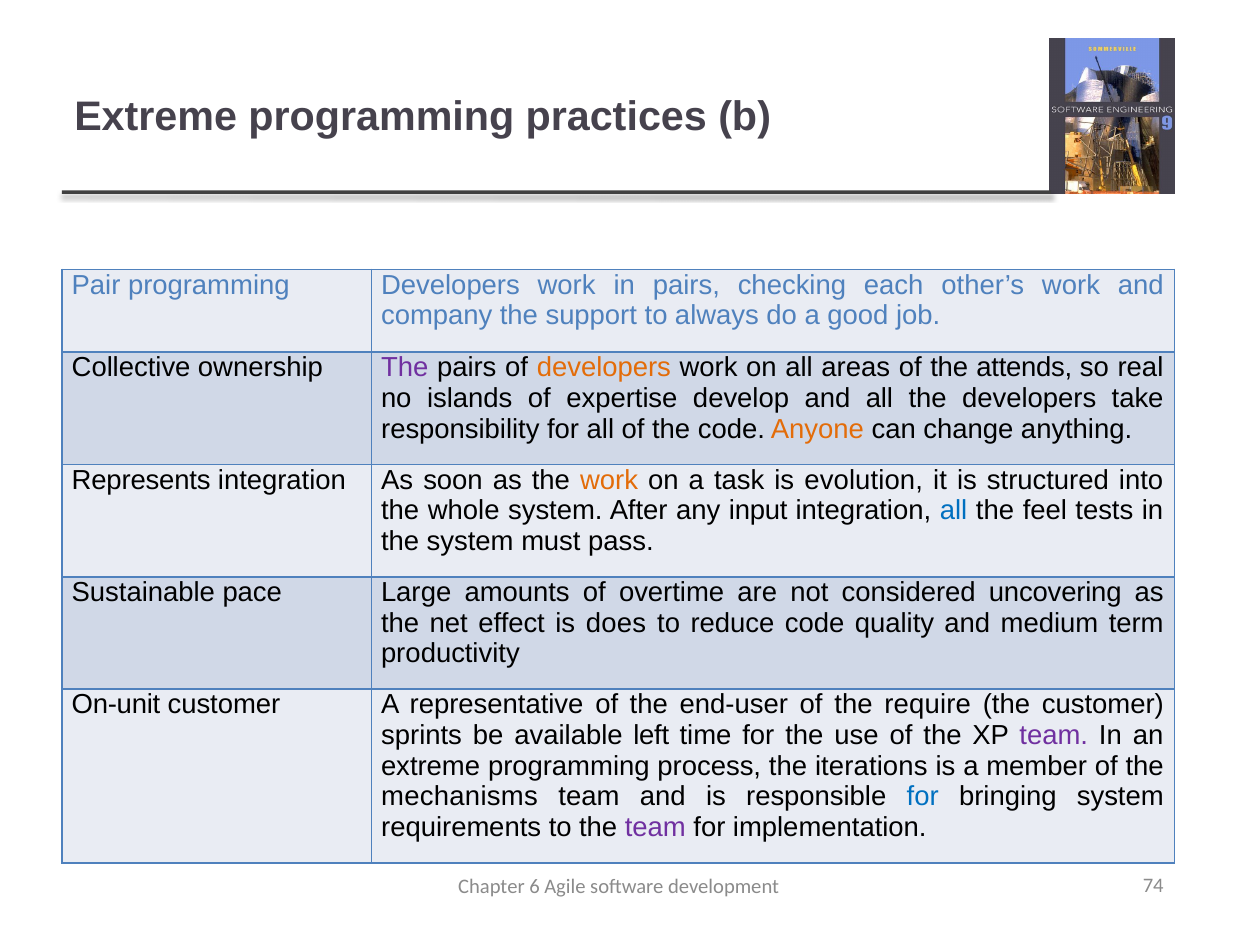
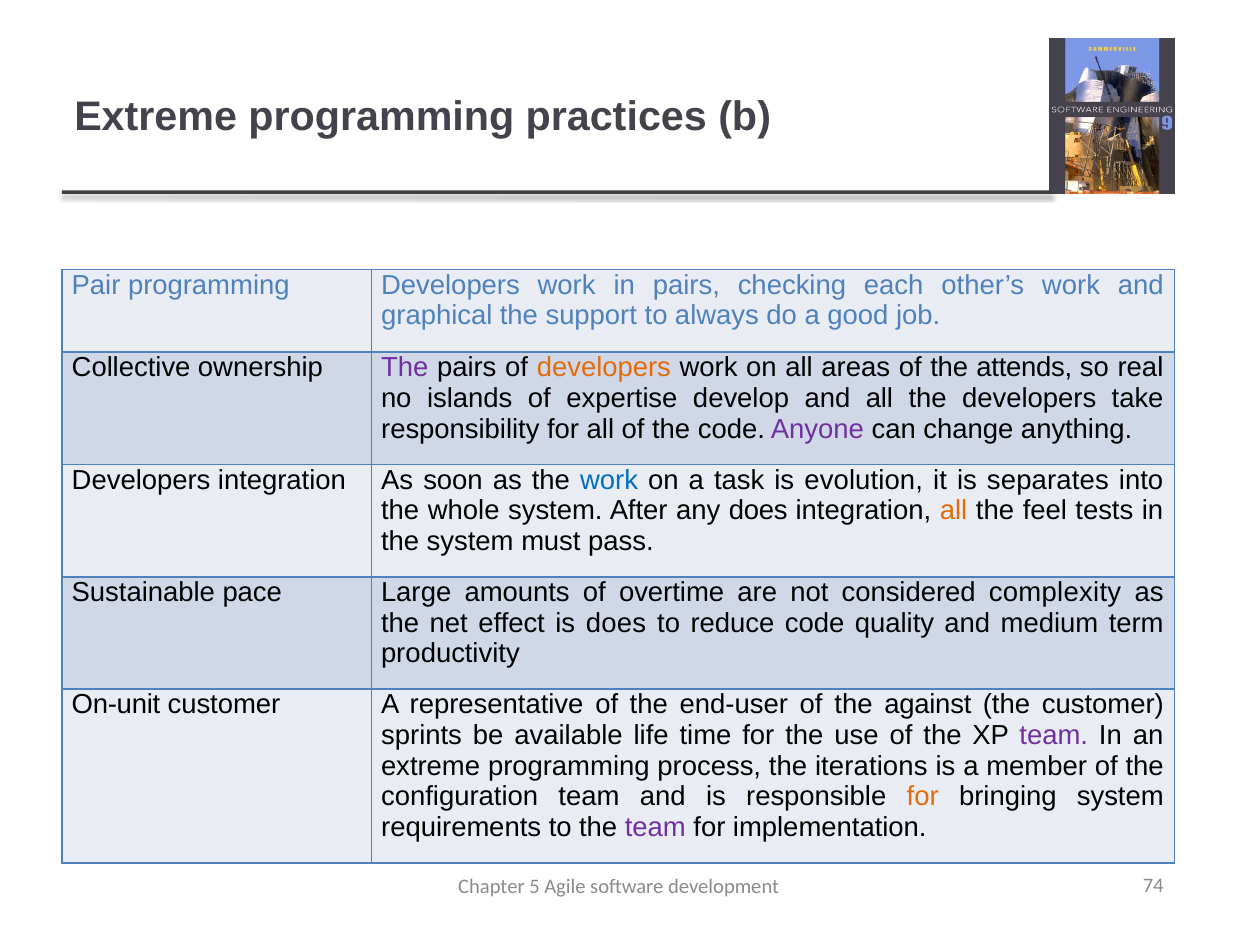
company: company -> graphical
Anyone colour: orange -> purple
Represents at (141, 480): Represents -> Developers
work at (609, 480) colour: orange -> blue
structured: structured -> separates
any input: input -> does
all at (954, 511) colour: blue -> orange
uncovering: uncovering -> complexity
require: require -> against
left: left -> life
mechanisms: mechanisms -> configuration
for at (923, 797) colour: blue -> orange
6: 6 -> 5
